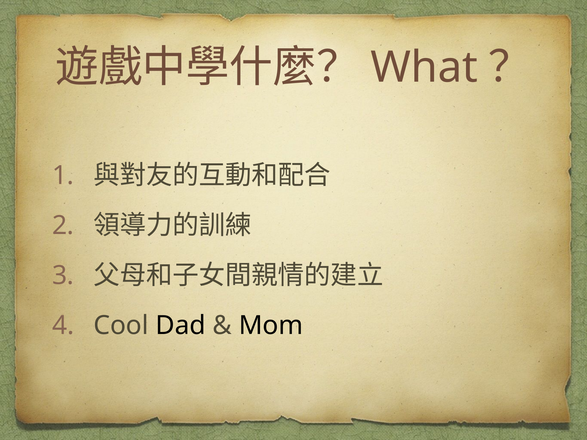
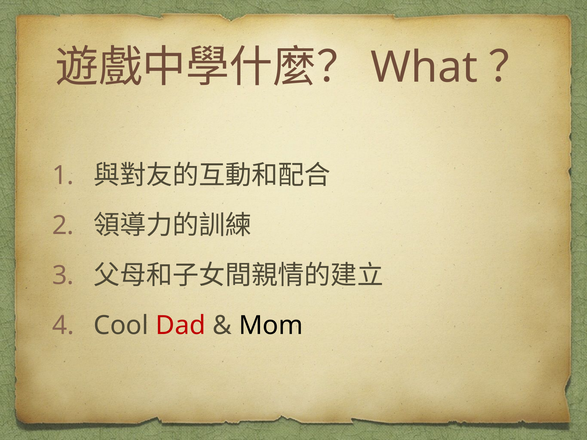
Dad colour: black -> red
